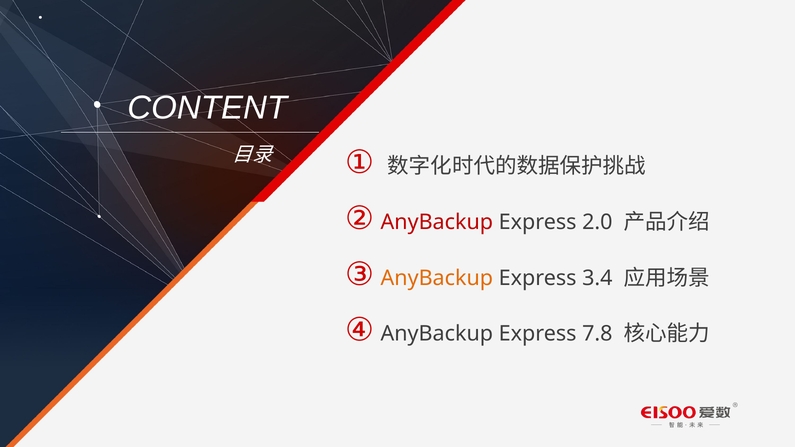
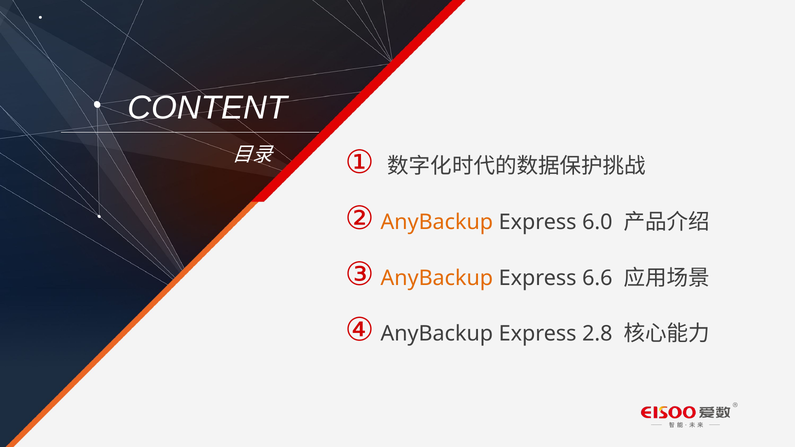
AnyBackup at (437, 222) colour: red -> orange
2.0: 2.0 -> 6.0
3.4: 3.4 -> 6.6
7.8: 7.8 -> 2.8
